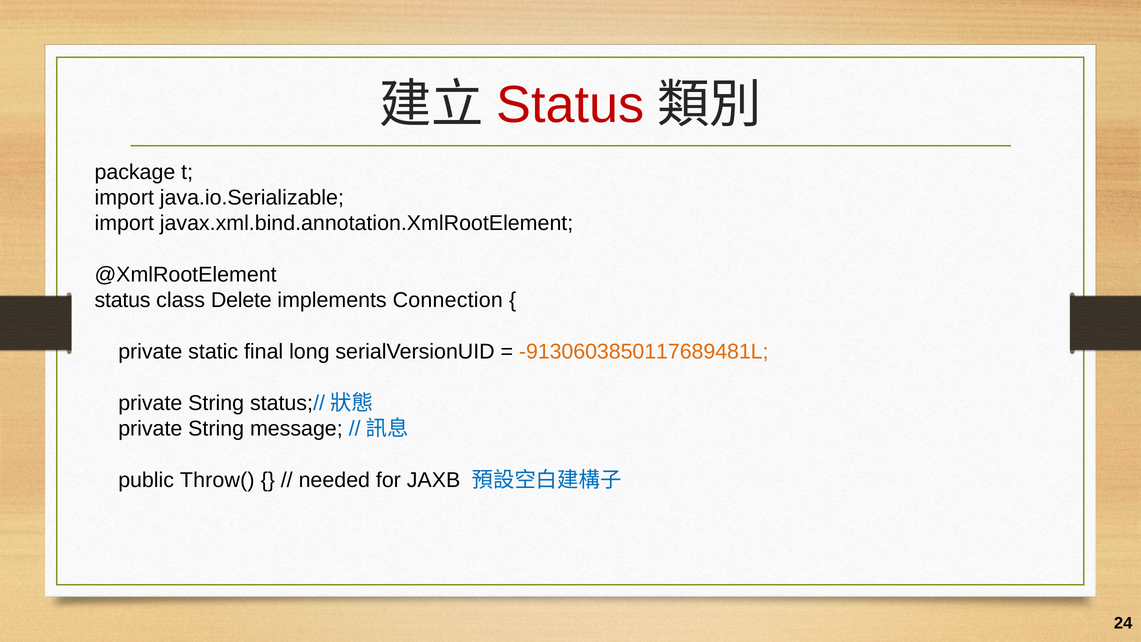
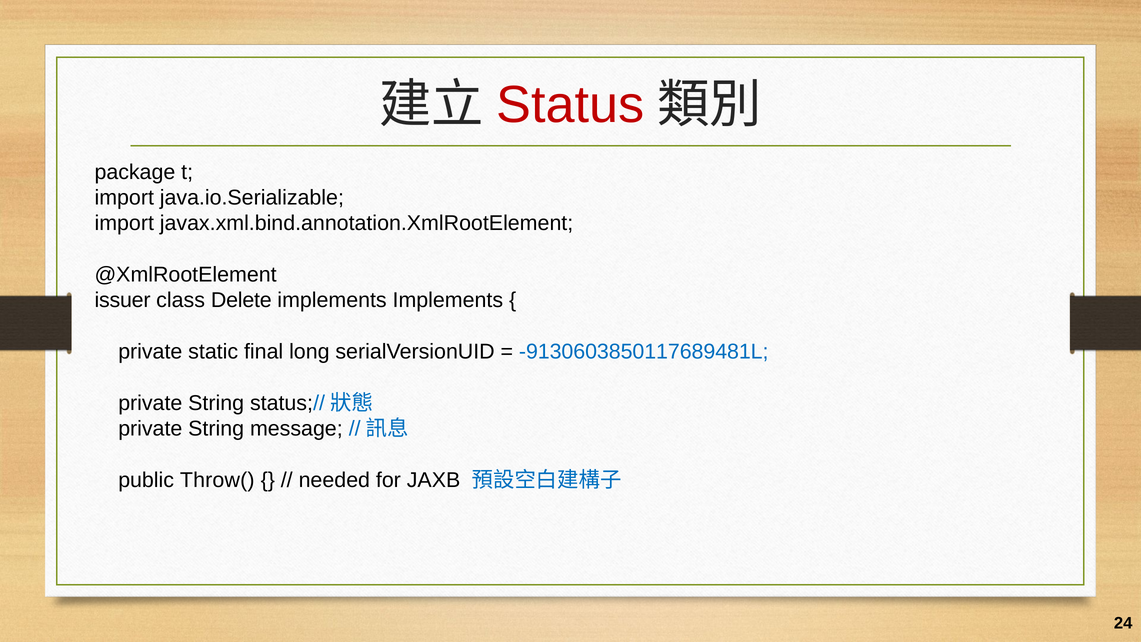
status at (123, 300): status -> issuer
implements Connection: Connection -> Implements
-9130603850117689481L colour: orange -> blue
